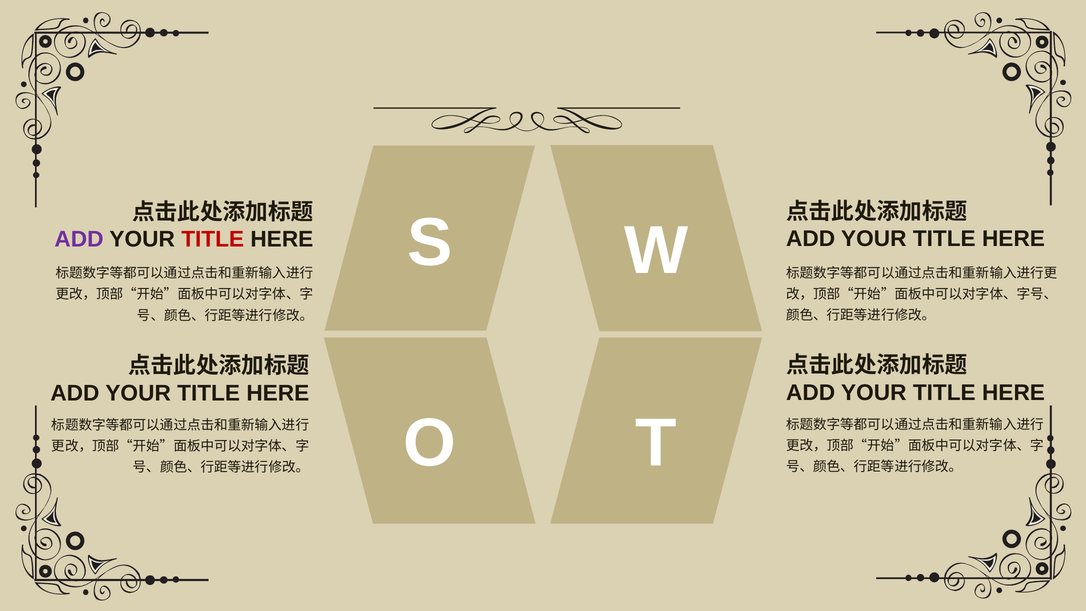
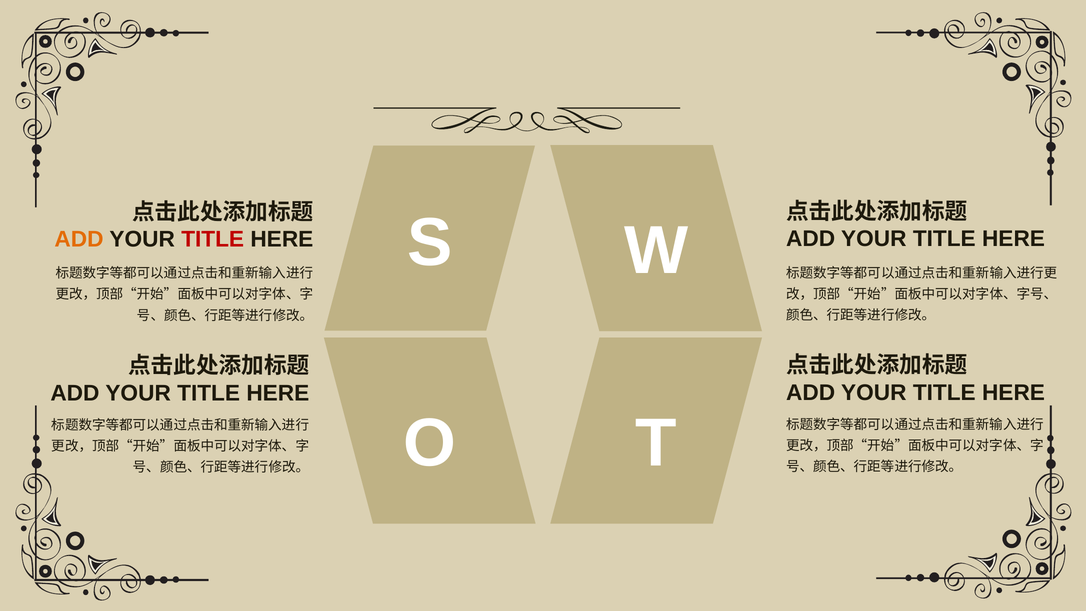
ADD at (79, 239) colour: purple -> orange
